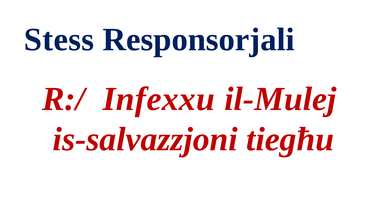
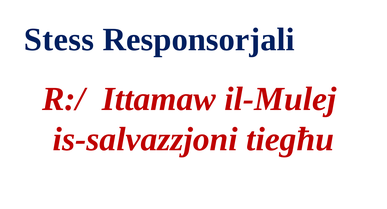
Infexxu: Infexxu -> Ittamaw
